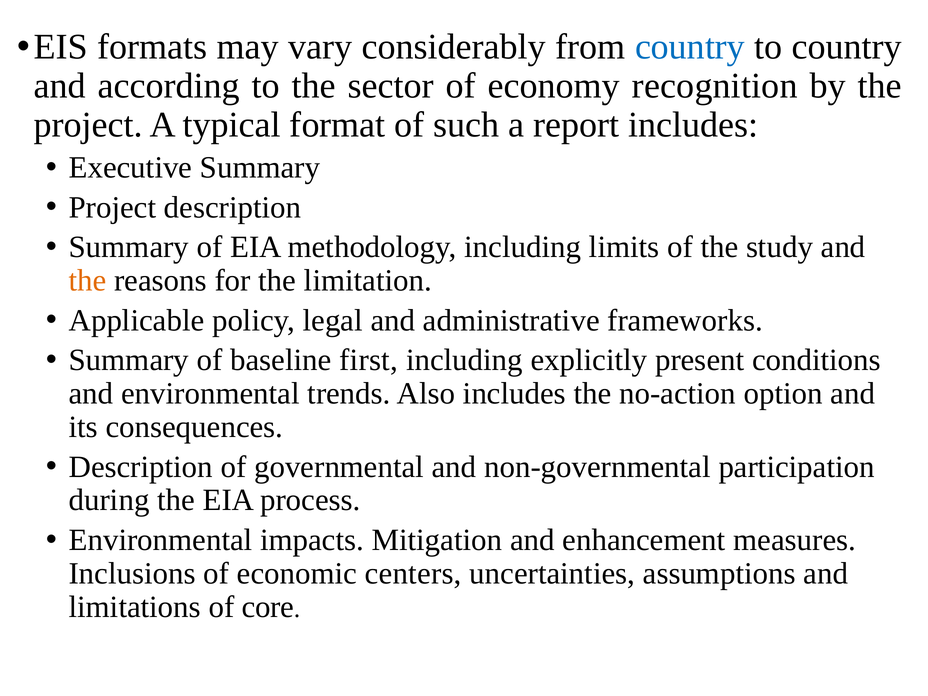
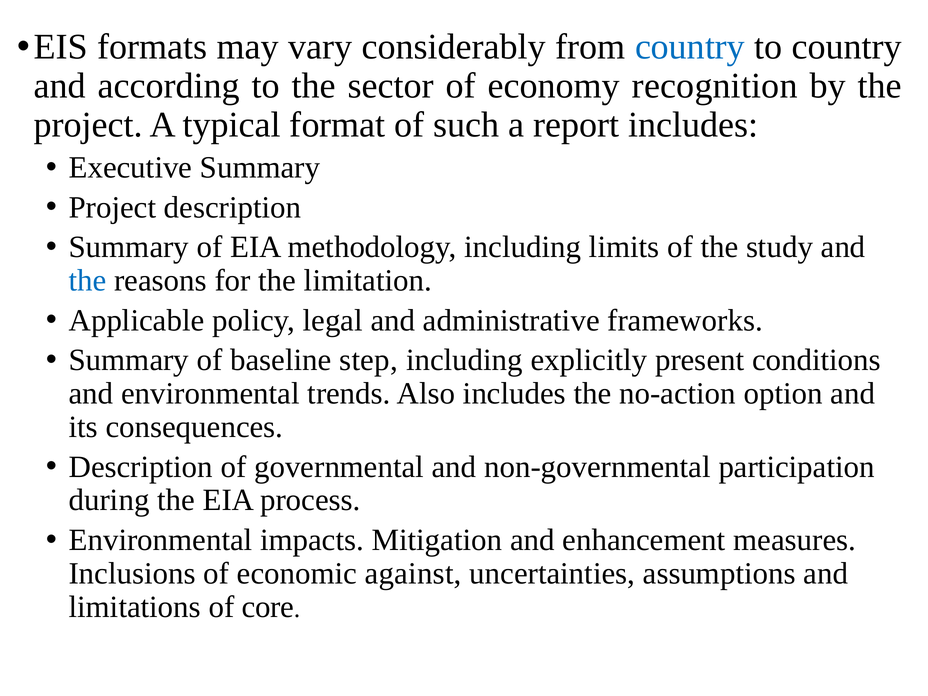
the at (88, 281) colour: orange -> blue
first: first -> step
centers: centers -> against
